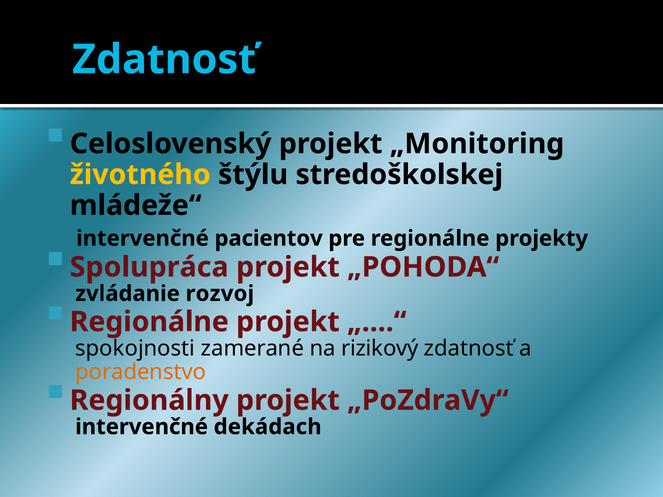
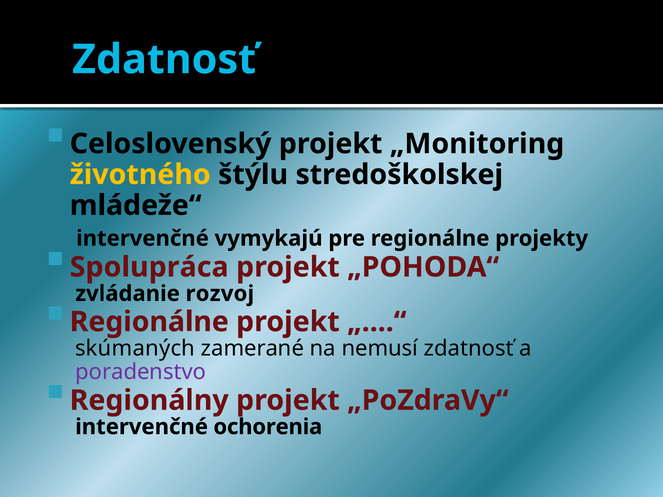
pacientov: pacientov -> vymykajú
spokojnosti: spokojnosti -> skúmaných
rizikový: rizikový -> nemusí
poradenstvo colour: orange -> purple
dekádach: dekádach -> ochorenia
